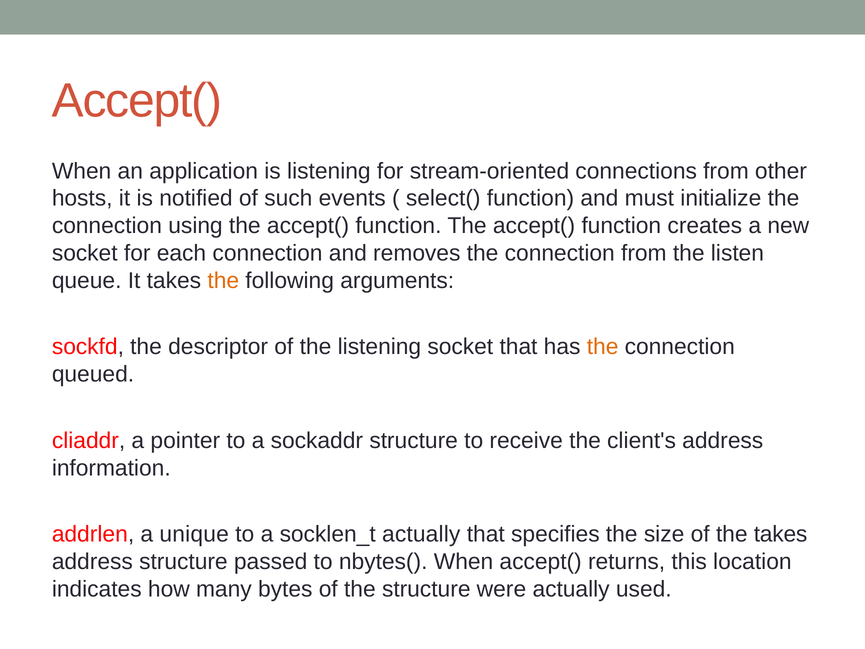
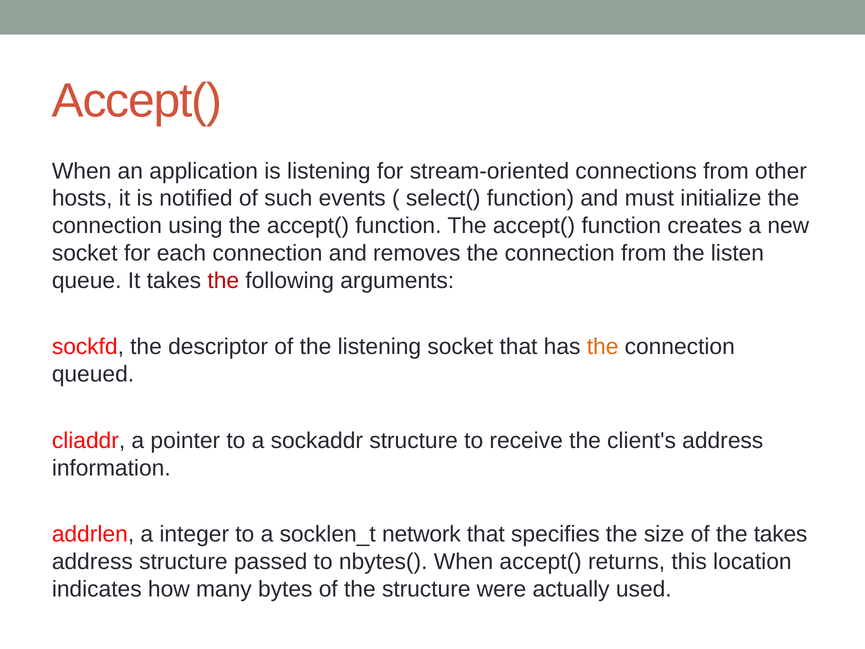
the at (223, 281) colour: orange -> red
unique: unique -> integer
socklen_t actually: actually -> network
